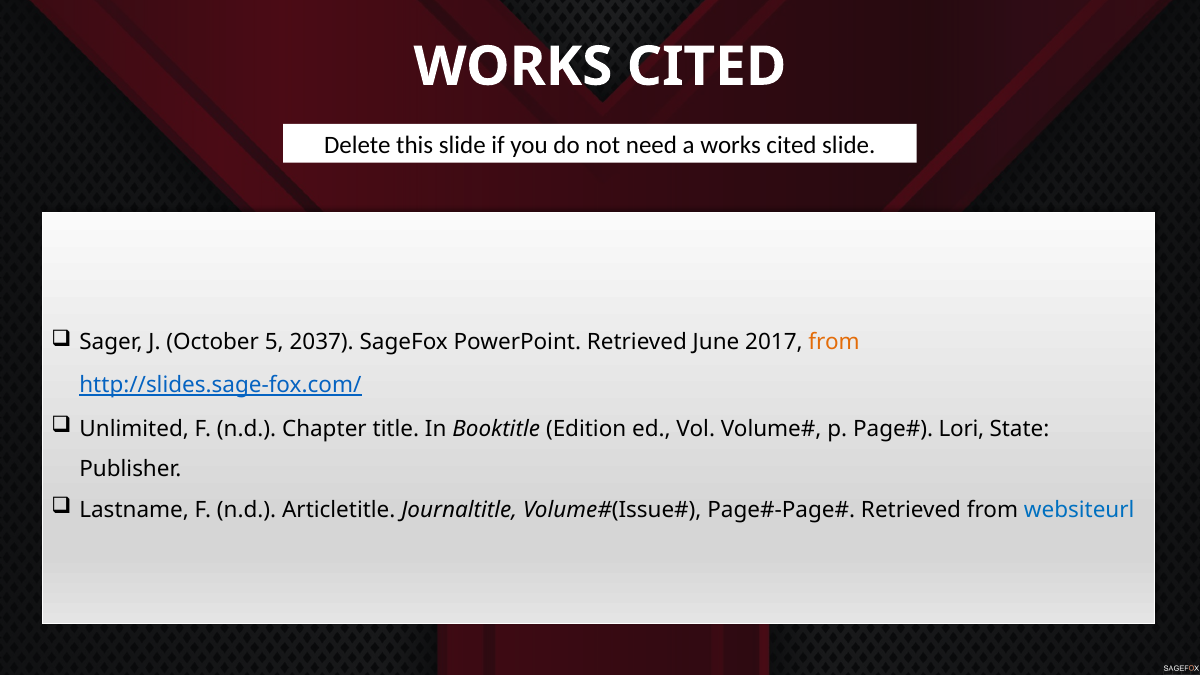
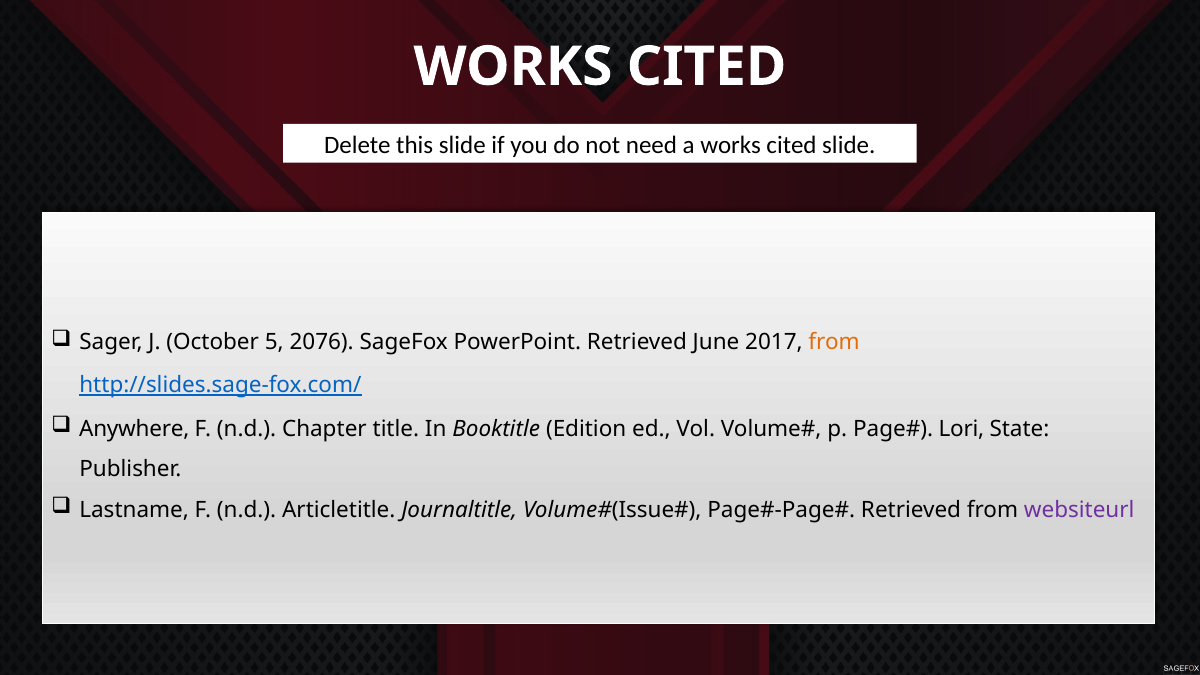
2037: 2037 -> 2076
Unlimited: Unlimited -> Anywhere
websiteurl colour: blue -> purple
